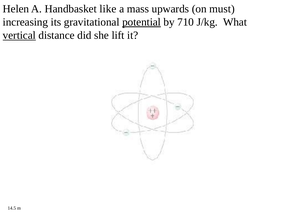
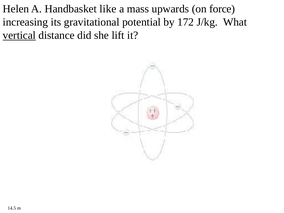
must: must -> force
potential underline: present -> none
710: 710 -> 172
